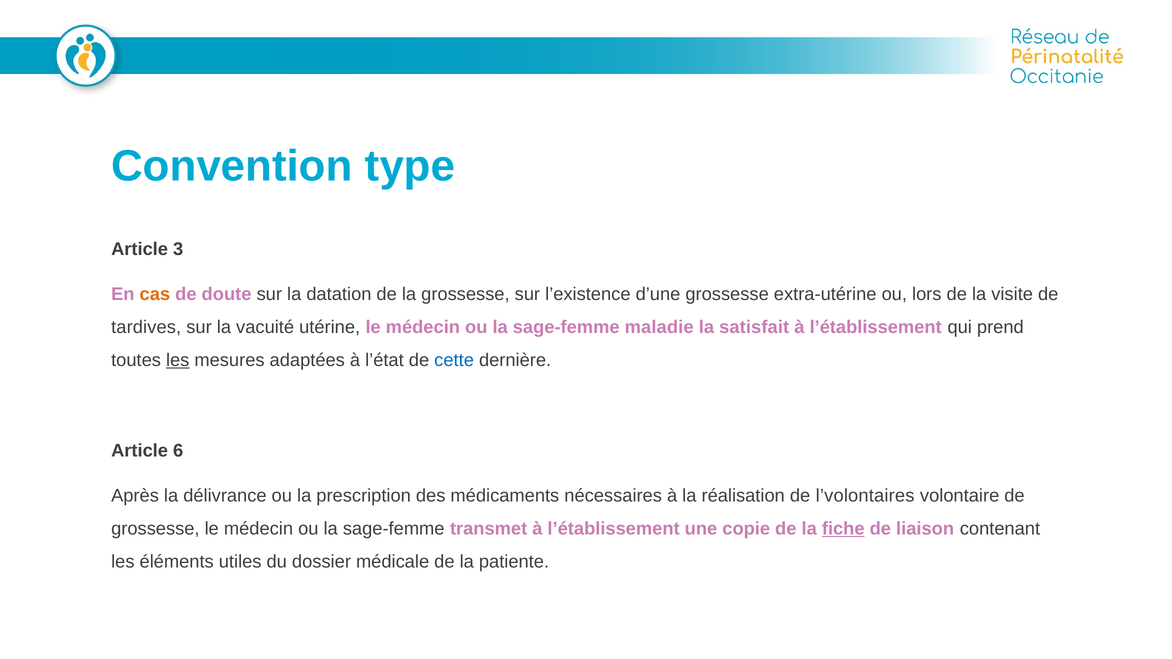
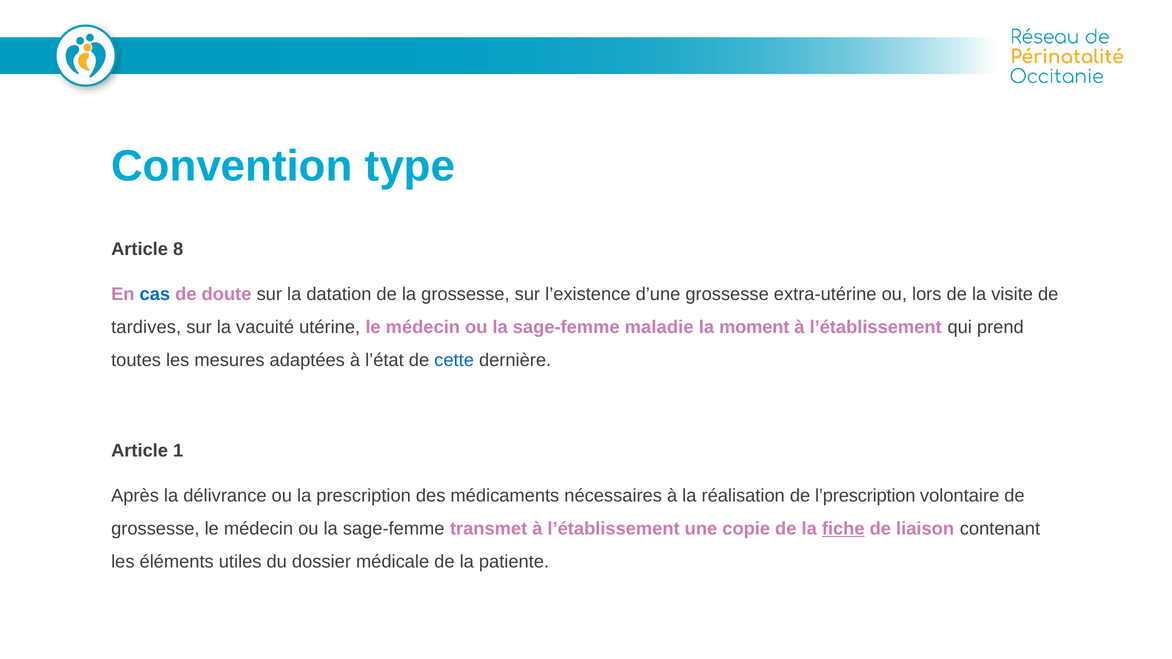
3: 3 -> 8
cas colour: orange -> blue
satisfait: satisfait -> moment
les at (178, 360) underline: present -> none
6: 6 -> 1
l’volontaires: l’volontaires -> l’prescription
